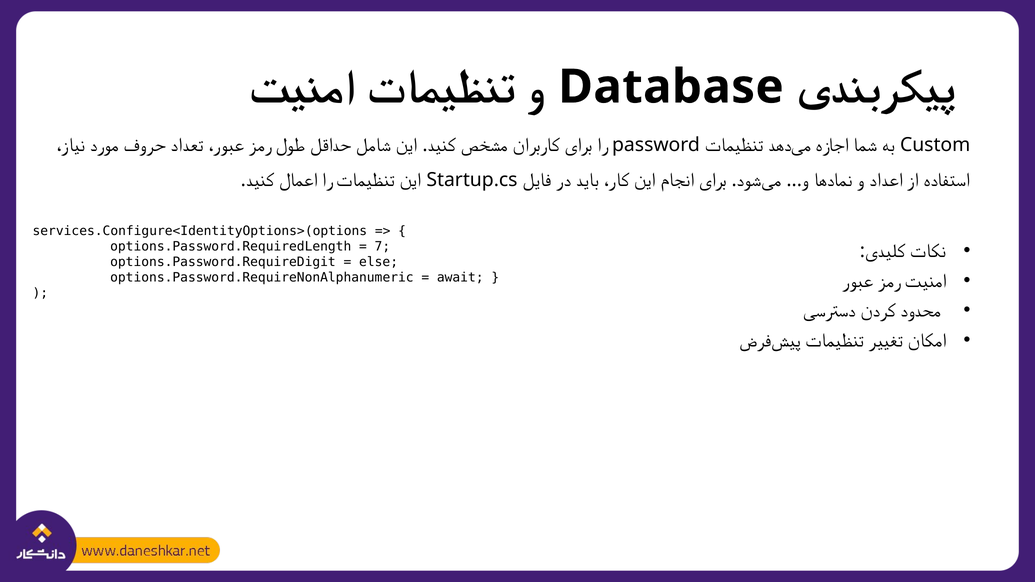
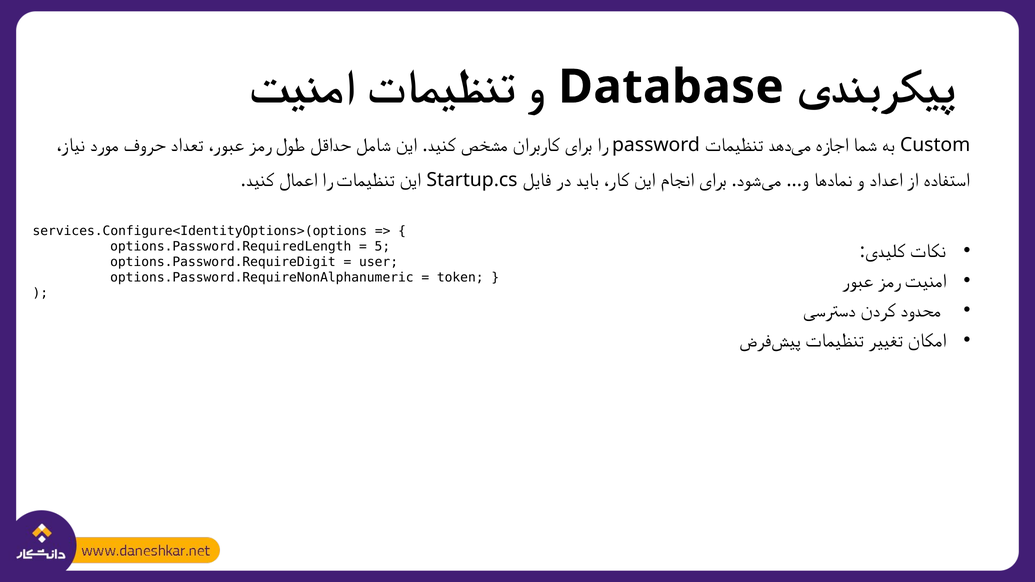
7: 7 -> 5
else: else -> user
await: await -> token
